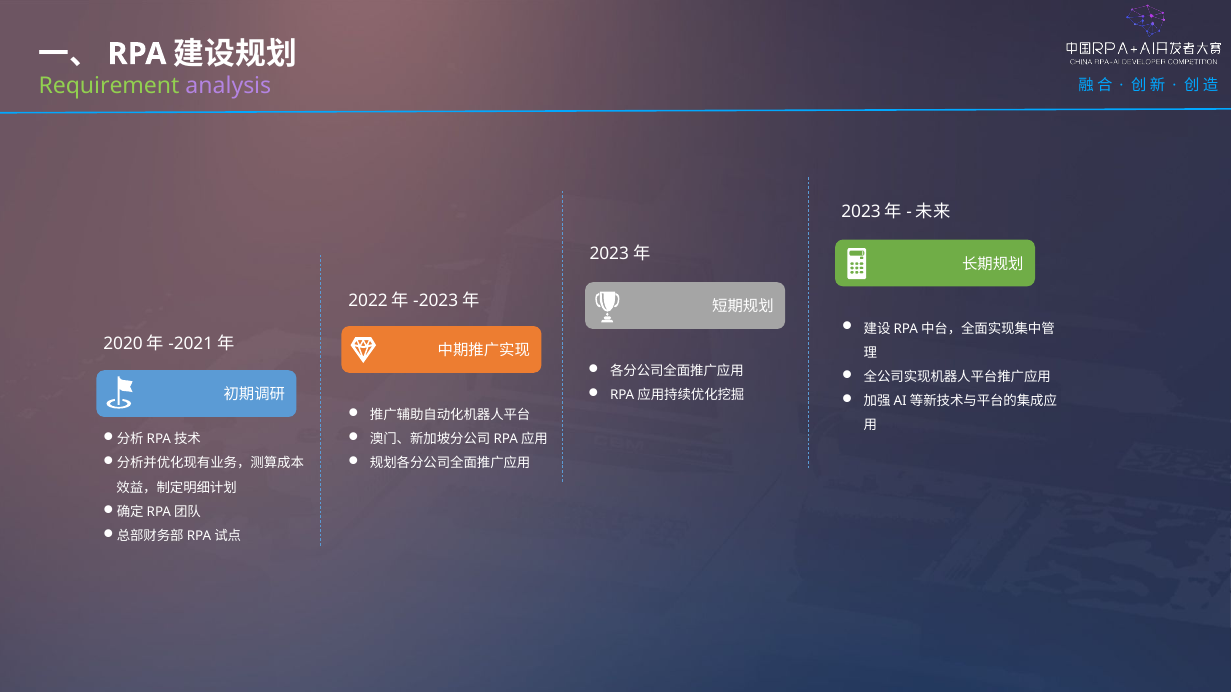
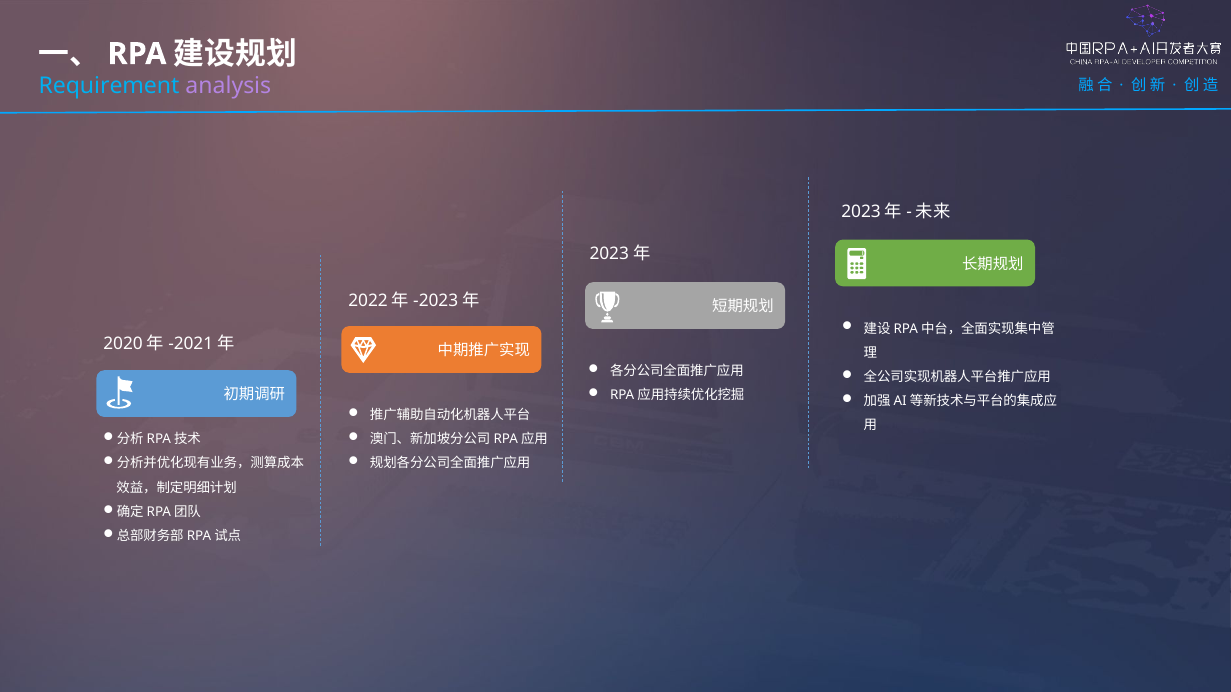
Requirement colour: light green -> light blue
